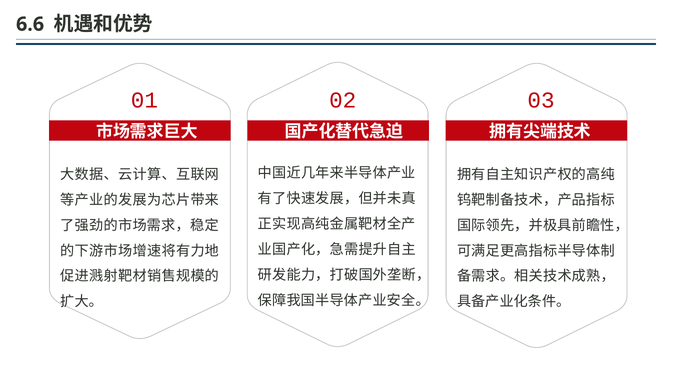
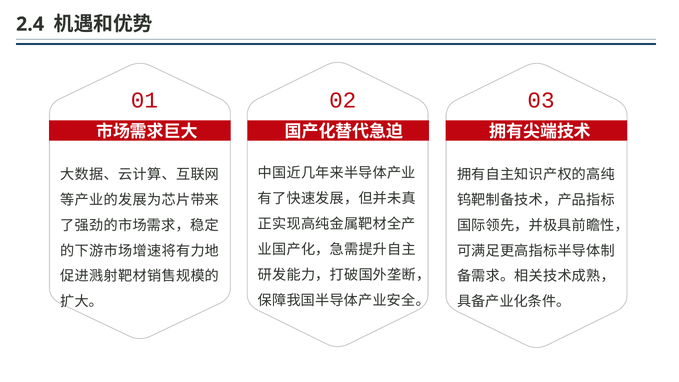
6.6: 6.6 -> 2.4
